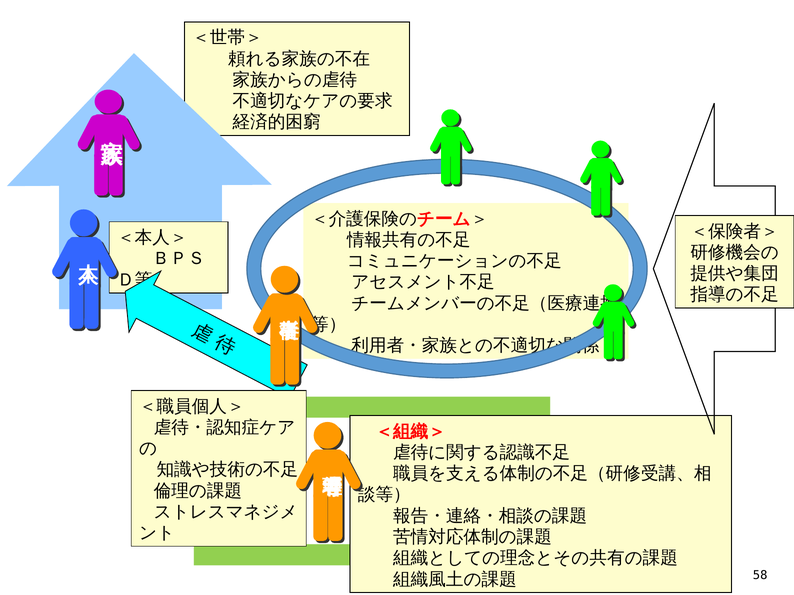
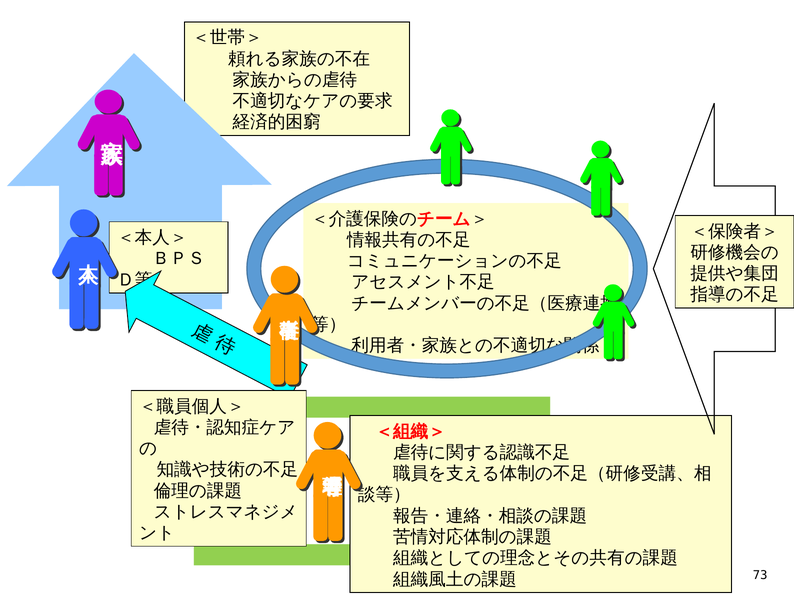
58: 58 -> 73
